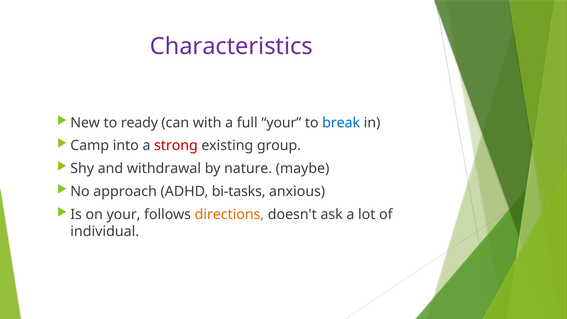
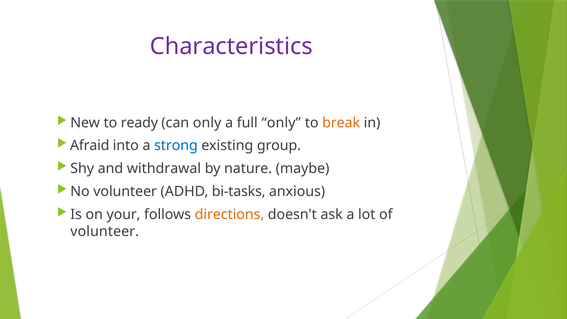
can with: with -> only
full your: your -> only
break colour: blue -> orange
Camp: Camp -> Afraid
strong colour: red -> blue
No approach: approach -> volunteer
individual at (105, 231): individual -> volunteer
